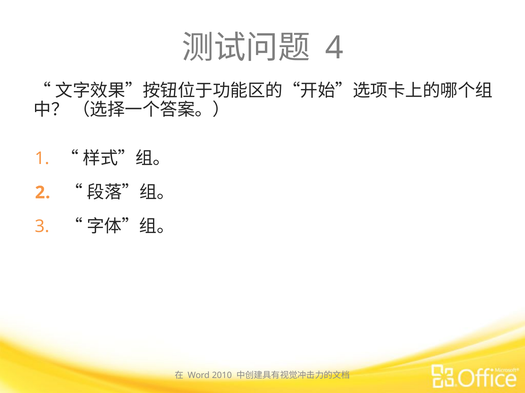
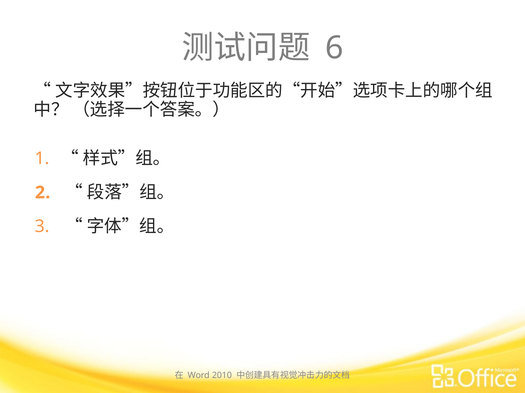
4: 4 -> 6
